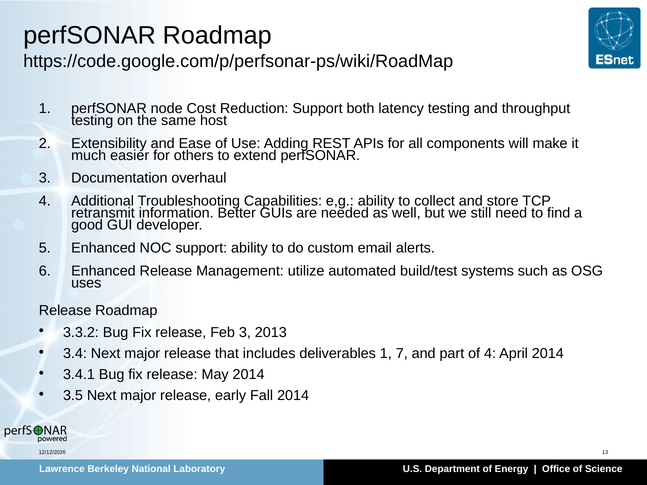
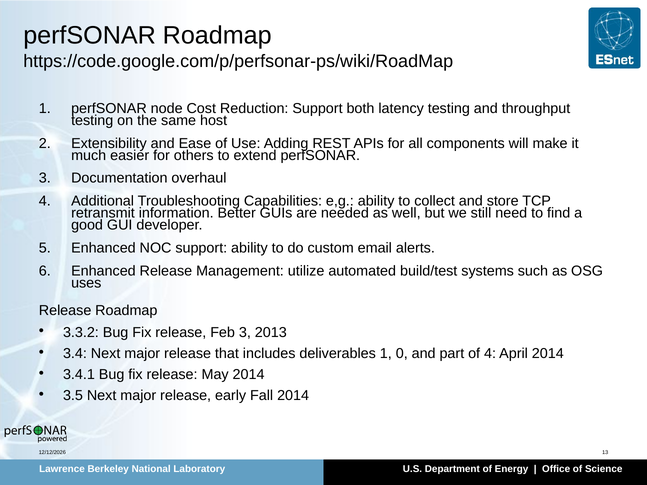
7: 7 -> 0
